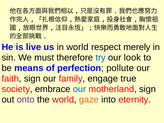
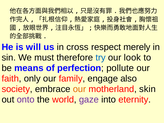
live: live -> will
in world: world -> cross
faith sign: sign -> only
true: true -> also
our at (80, 89) colour: blue -> orange
motherland sign: sign -> skin
gaze colour: orange -> purple
